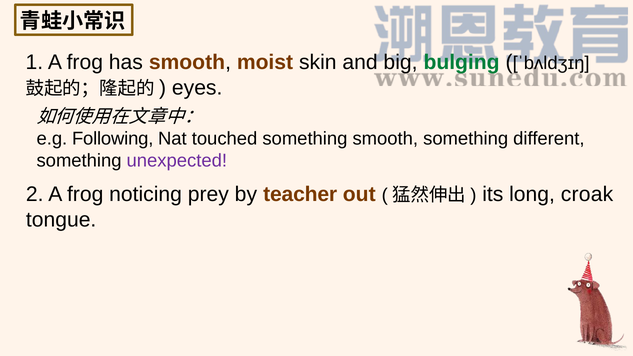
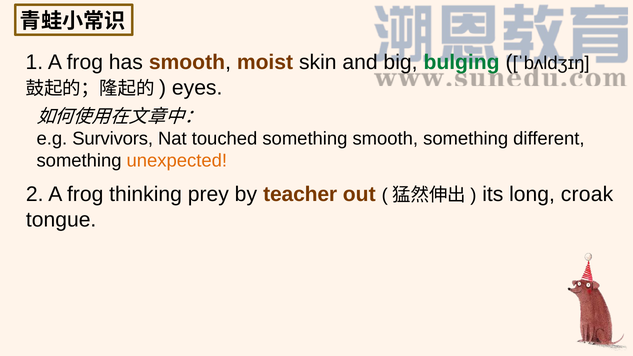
Following: Following -> Survivors
unexpected colour: purple -> orange
noticing: noticing -> thinking
